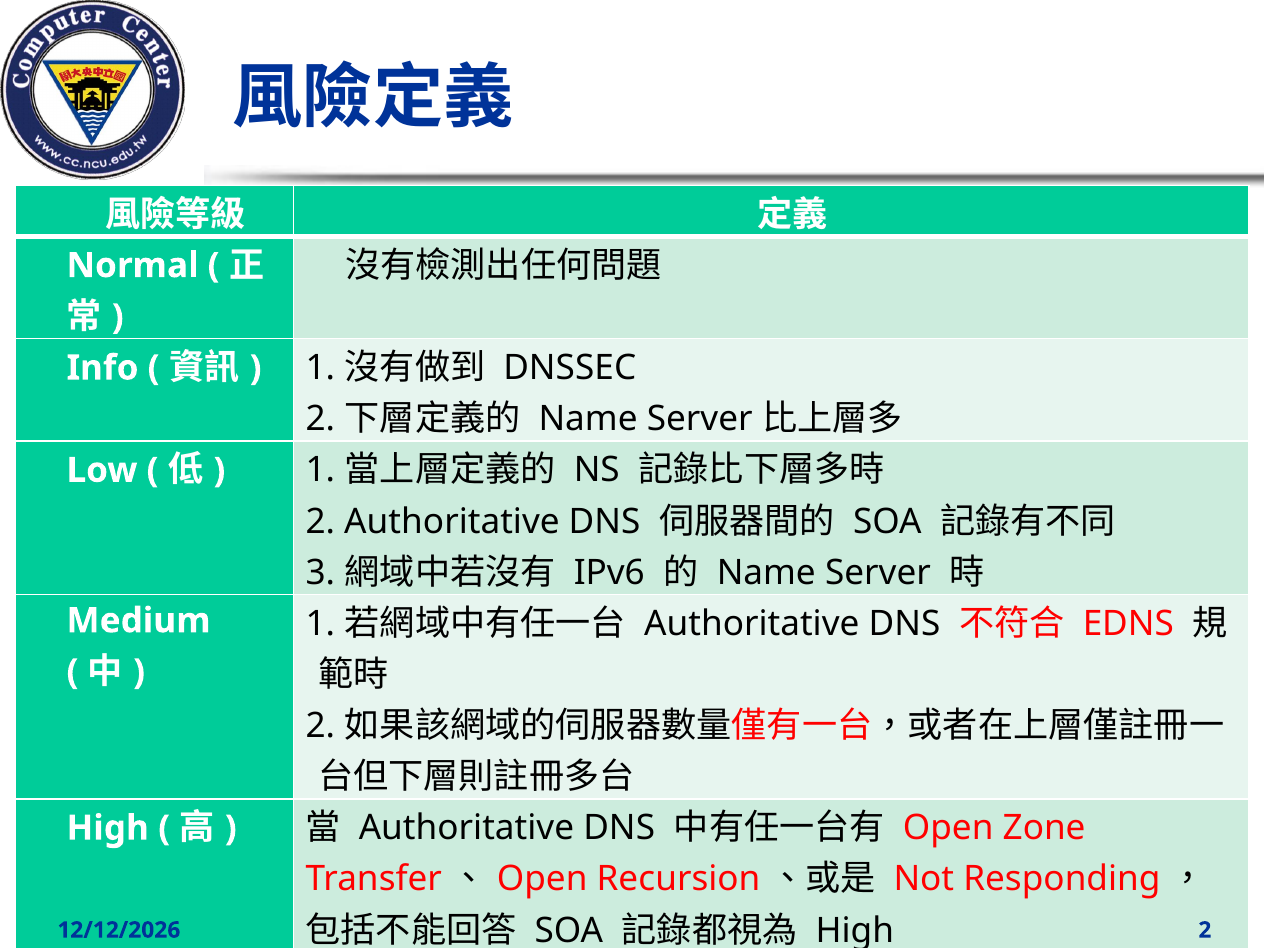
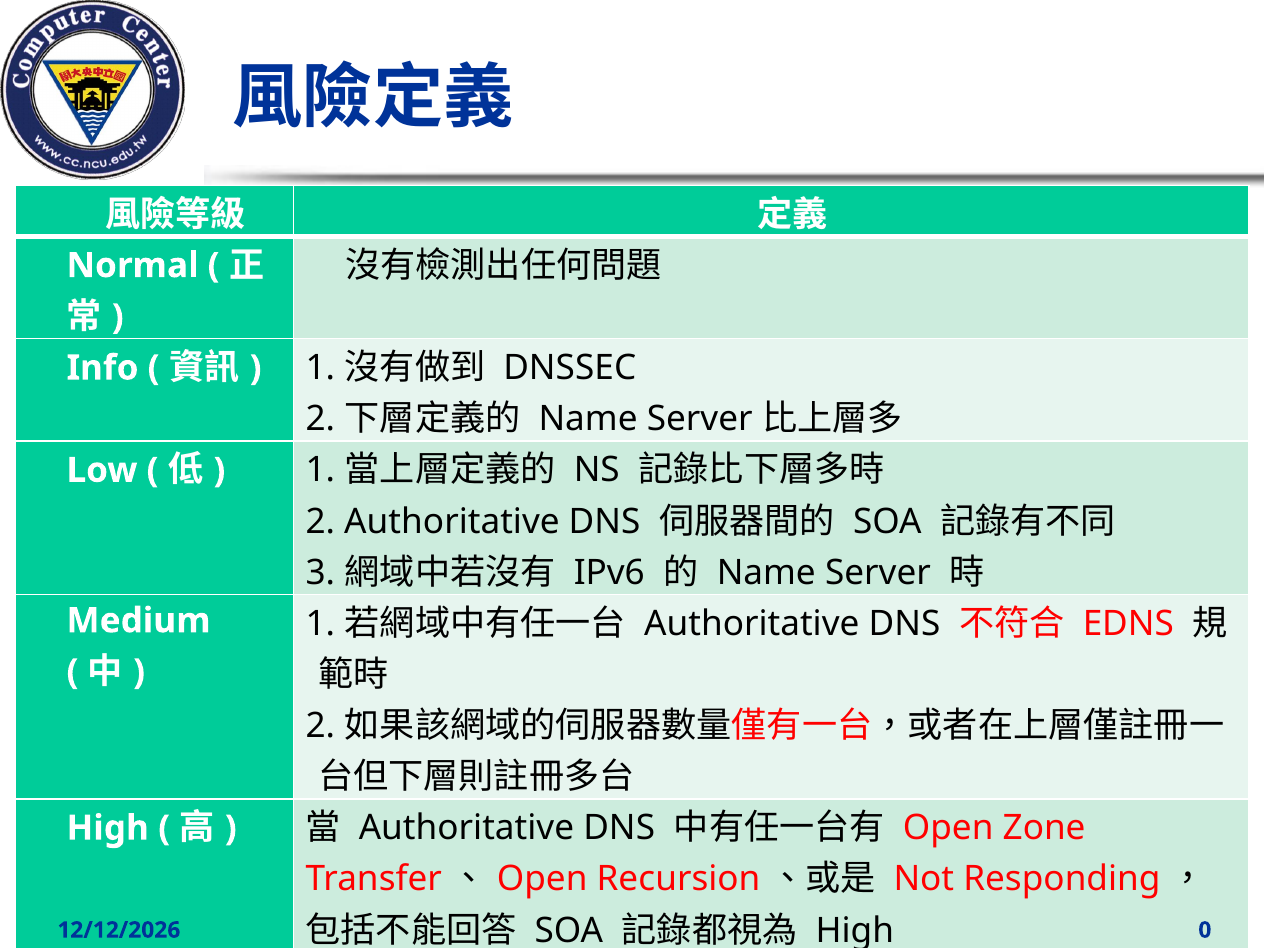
2 at (1205, 930): 2 -> 0
